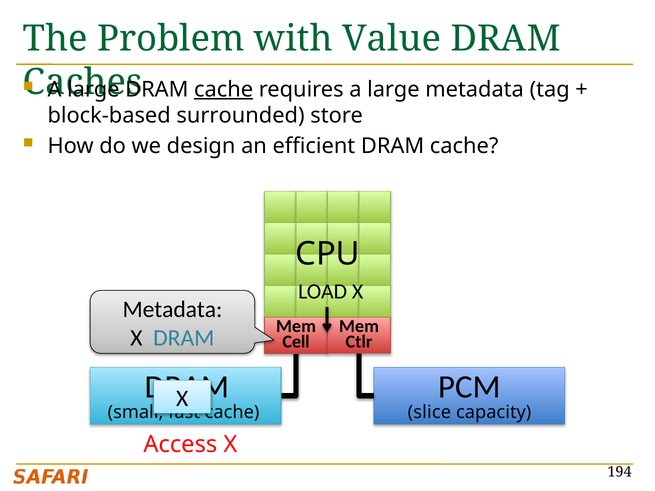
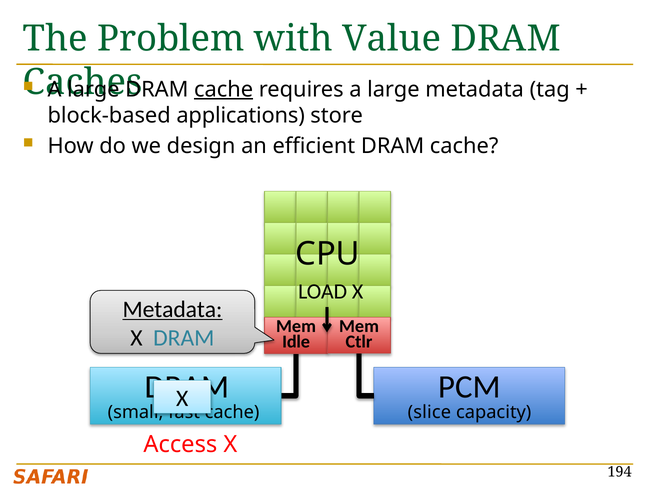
surrounded: surrounded -> applications
Metadata at (172, 310) underline: none -> present
Cell: Cell -> Idle
